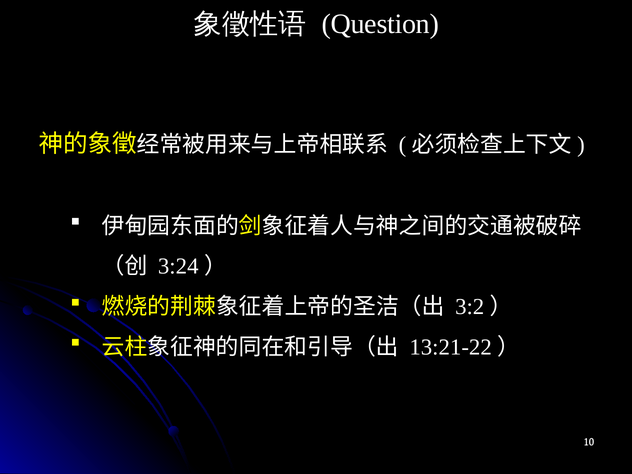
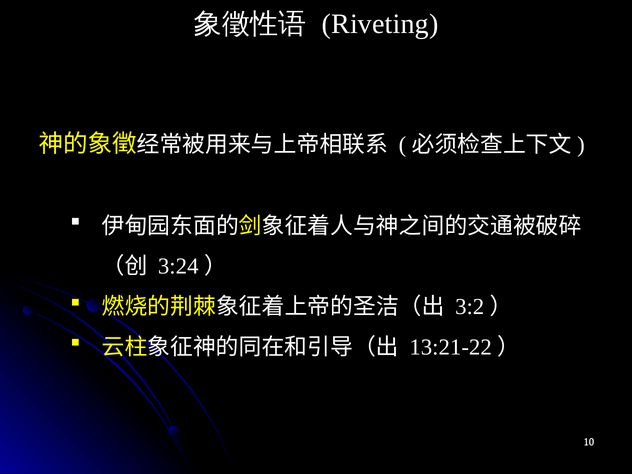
Question: Question -> Riveting
